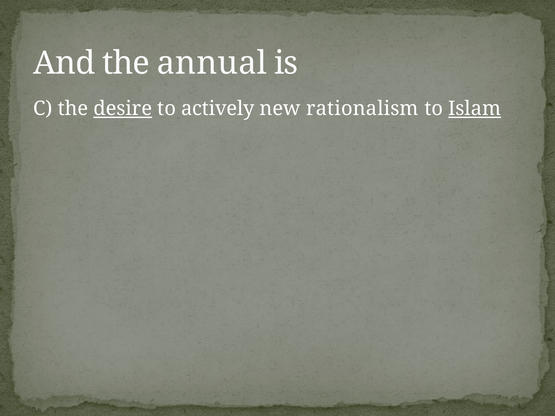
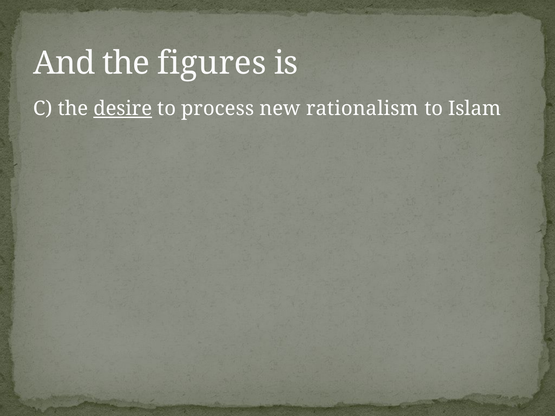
annual: annual -> figures
actively: actively -> process
Islam underline: present -> none
